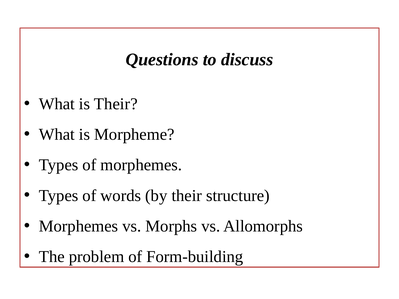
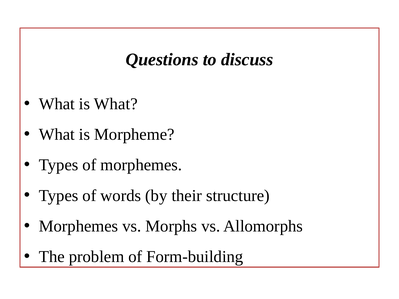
is Their: Their -> What
